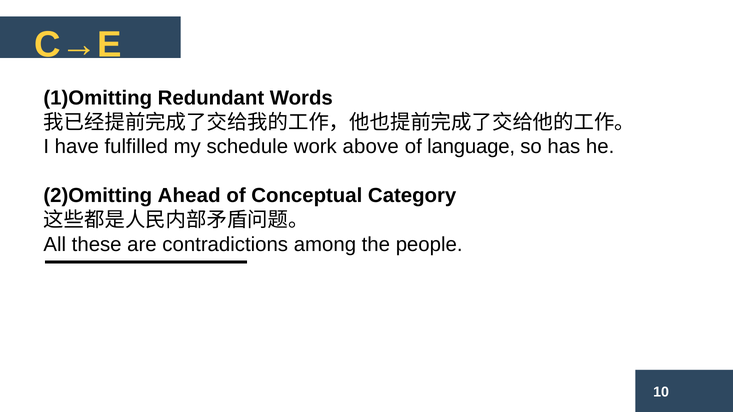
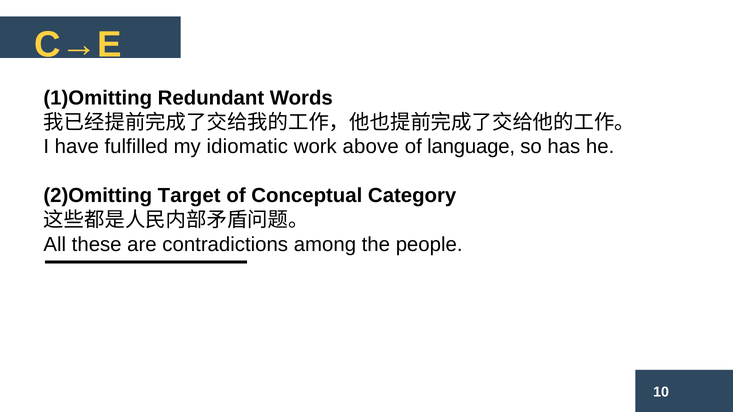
schedule: schedule -> idiomatic
Ahead: Ahead -> Target
